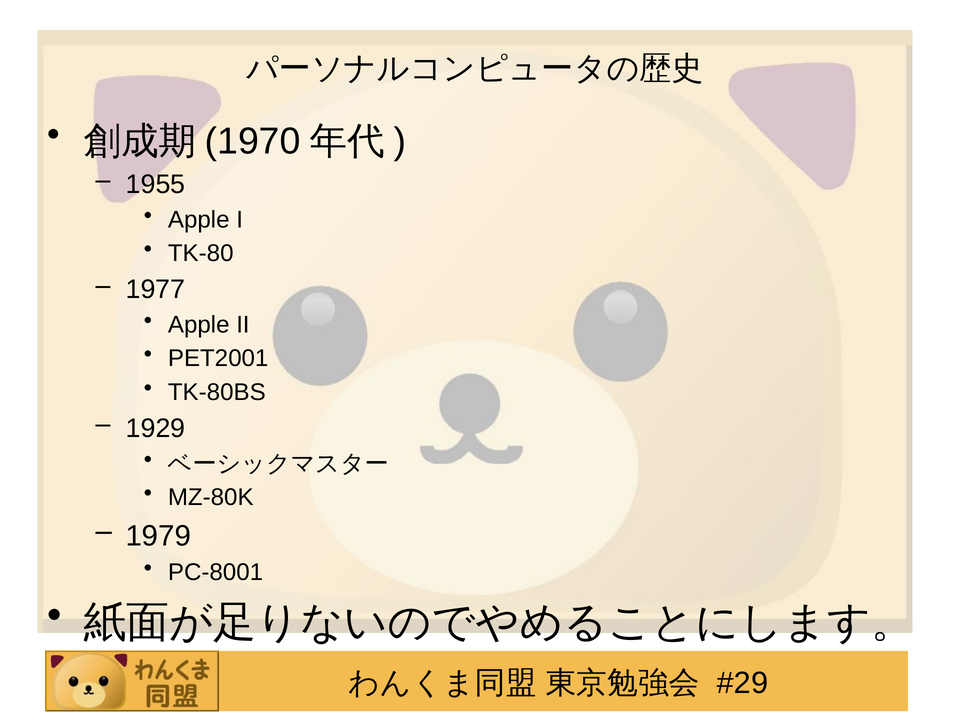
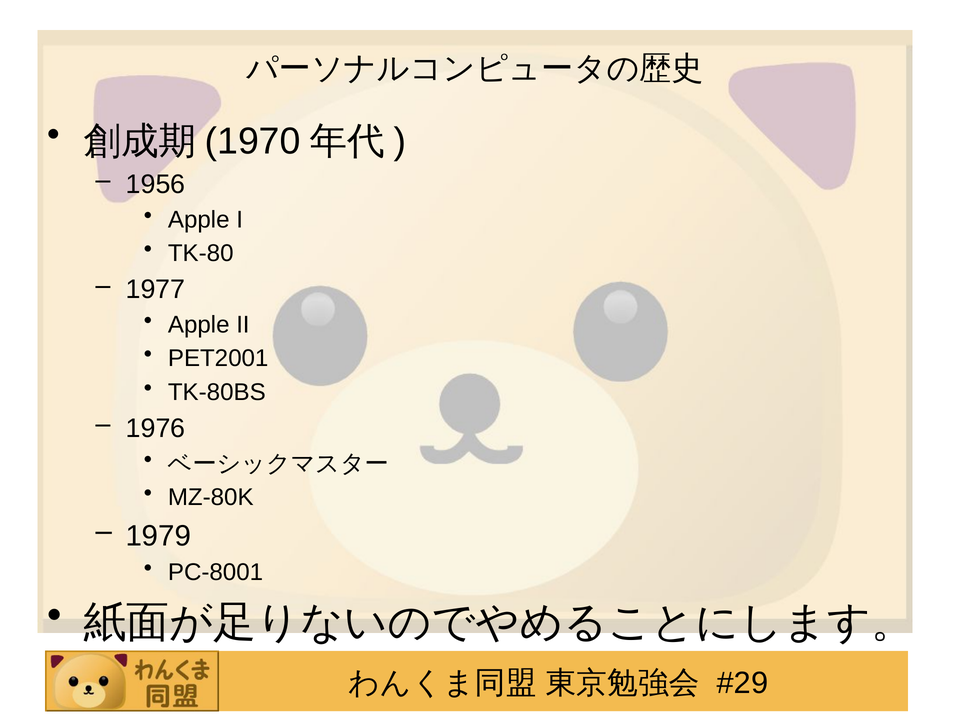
1955: 1955 -> 1956
1929: 1929 -> 1976
